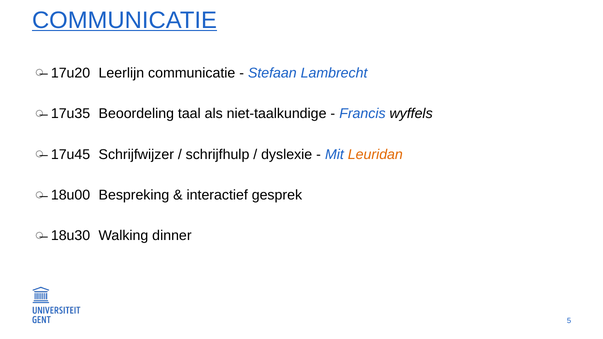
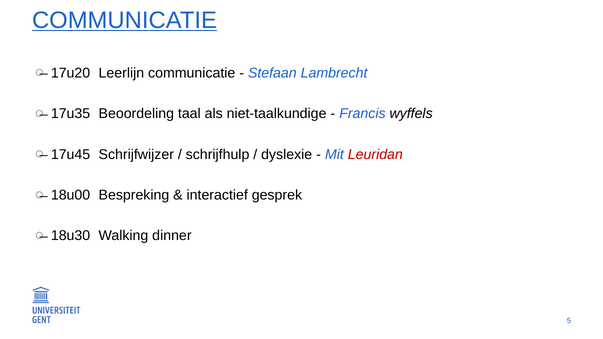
Leuridan colour: orange -> red
